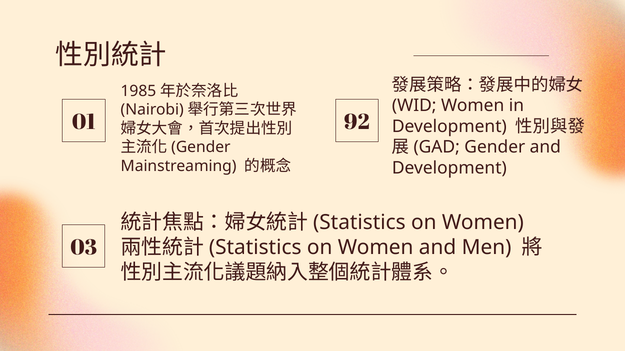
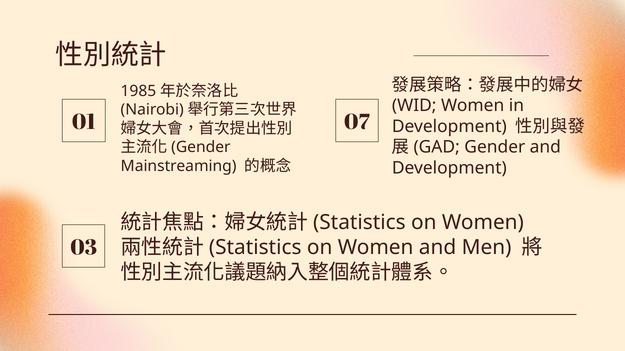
92: 92 -> 07
